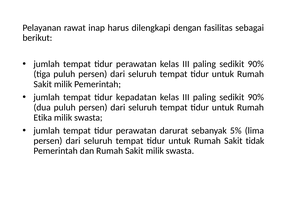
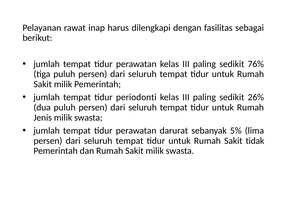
90% at (256, 64): 90% -> 76%
kepadatan: kepadatan -> periodonti
90% at (256, 97): 90% -> 26%
Etika: Etika -> Jenis
